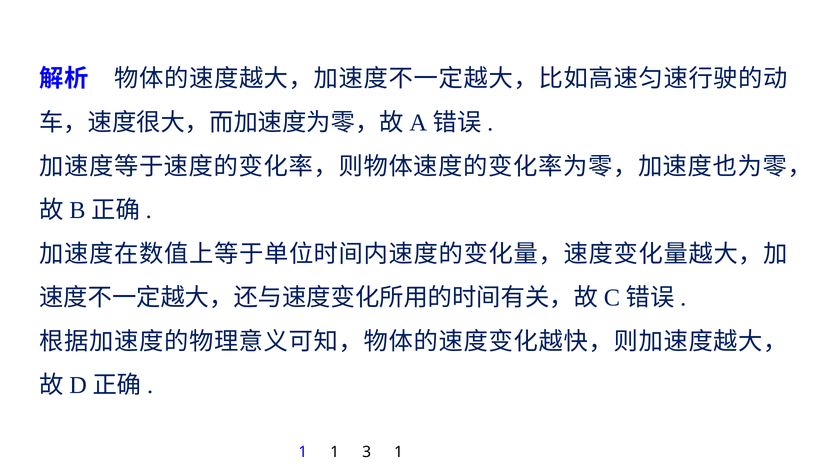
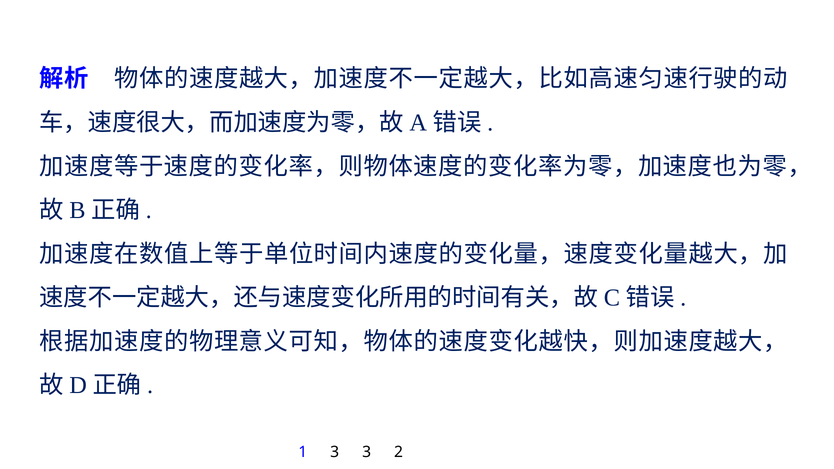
1 1: 1 -> 3
3 1: 1 -> 2
